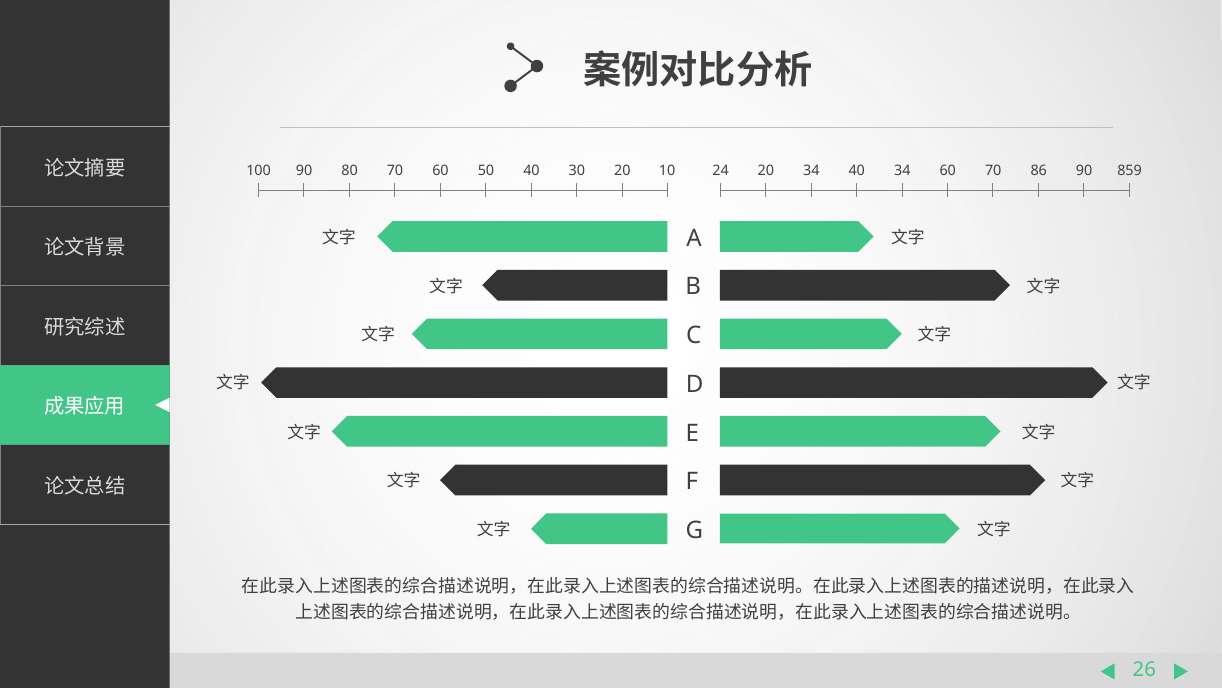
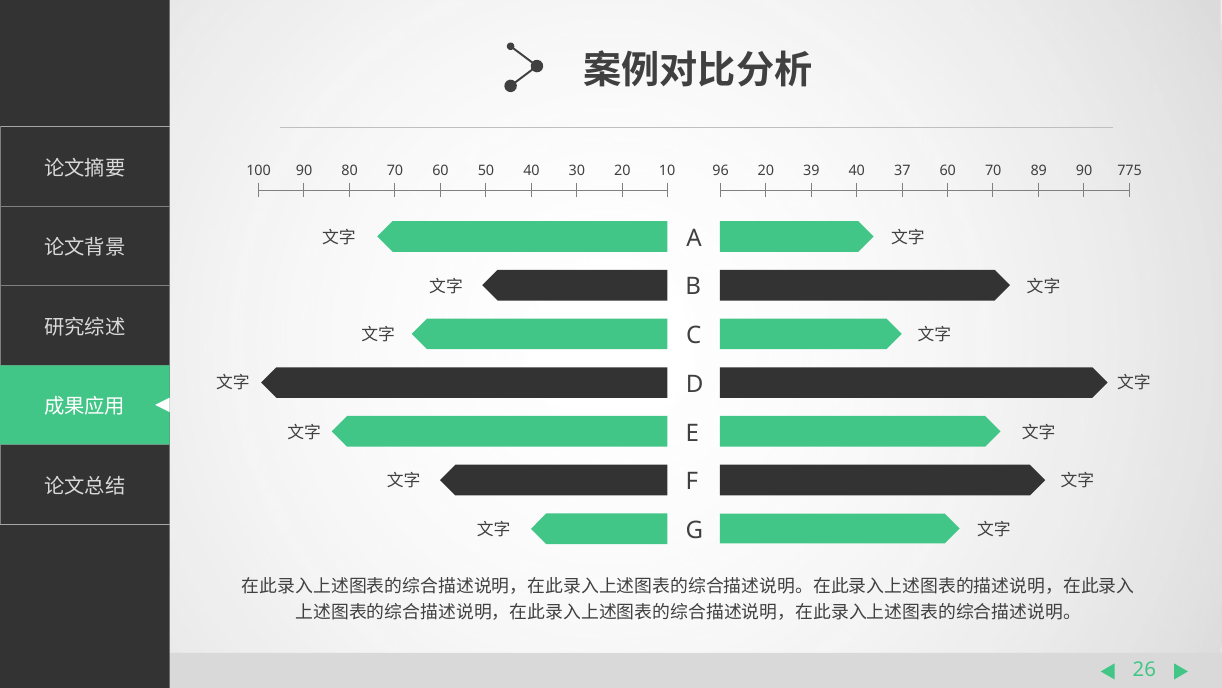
24: 24 -> 96
20 34: 34 -> 39
40 34: 34 -> 37
86: 86 -> 89
859: 859 -> 775
